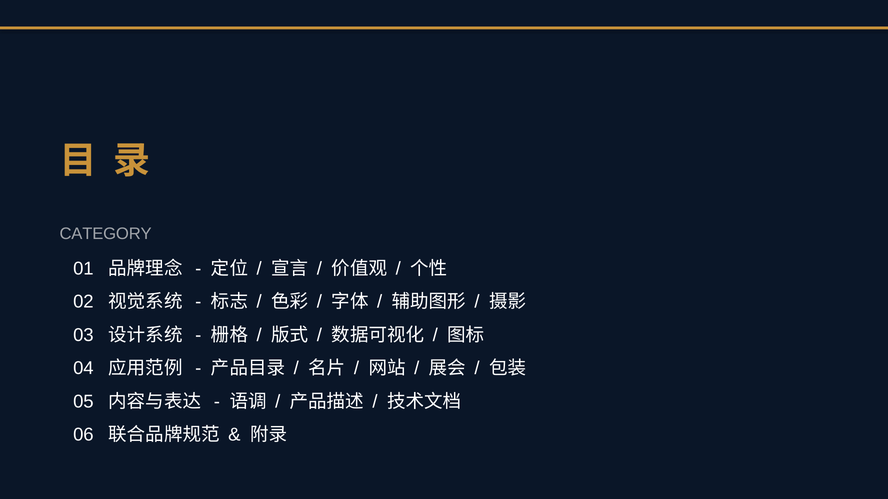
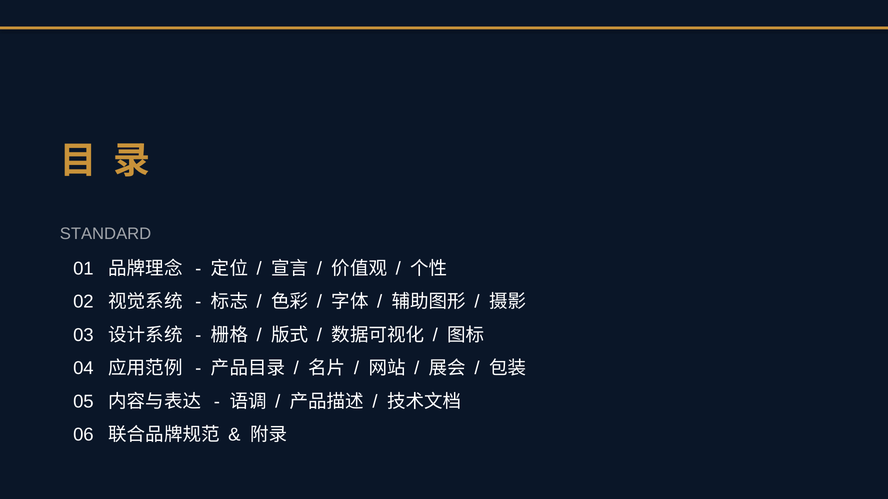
CATEGORY: CATEGORY -> STANDARD
